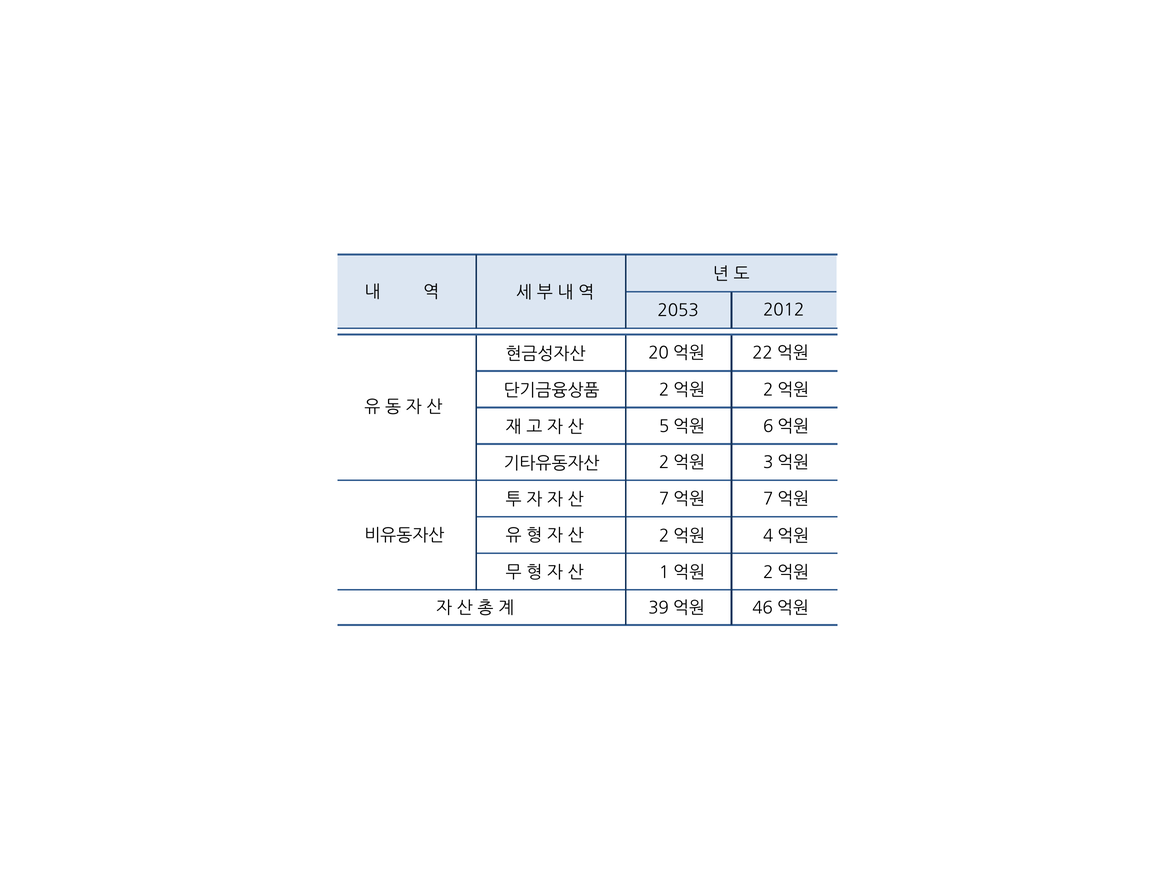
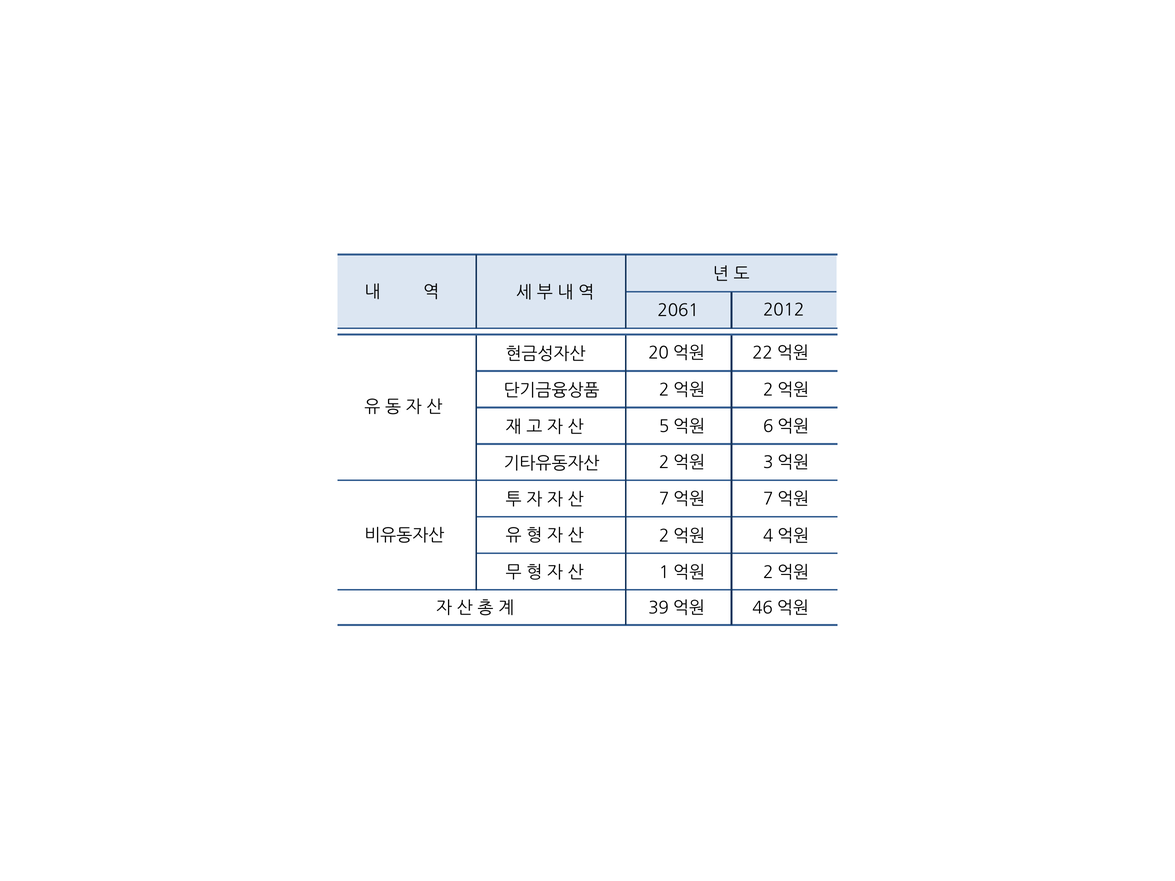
2053: 2053 -> 2061
